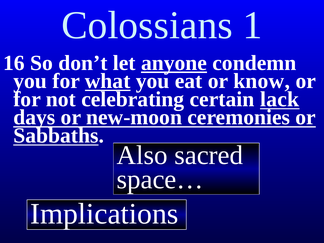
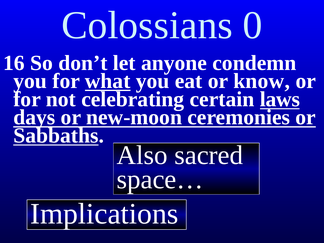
1: 1 -> 0
anyone underline: present -> none
lack: lack -> laws
